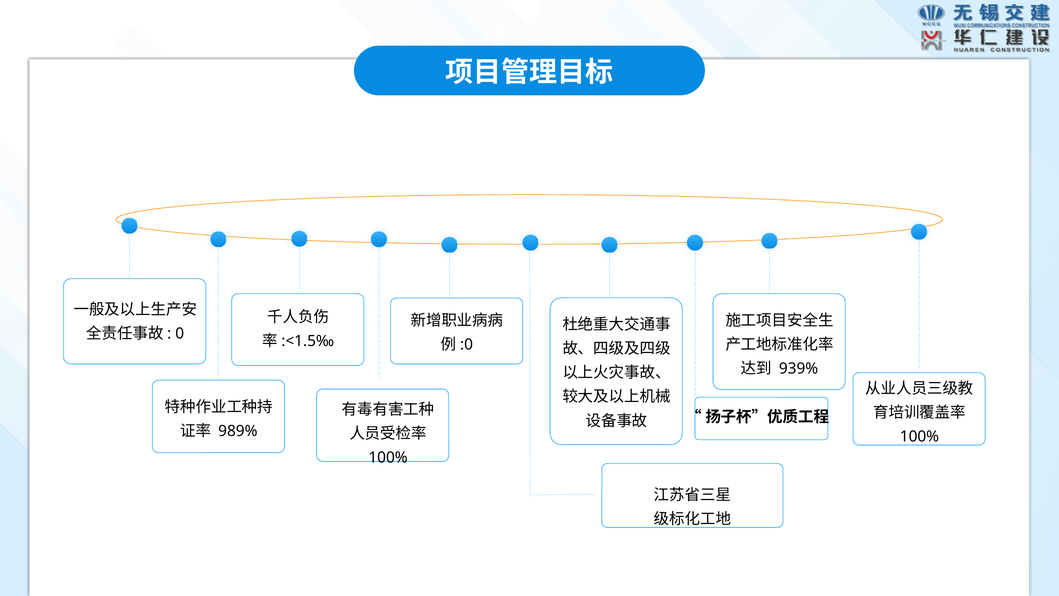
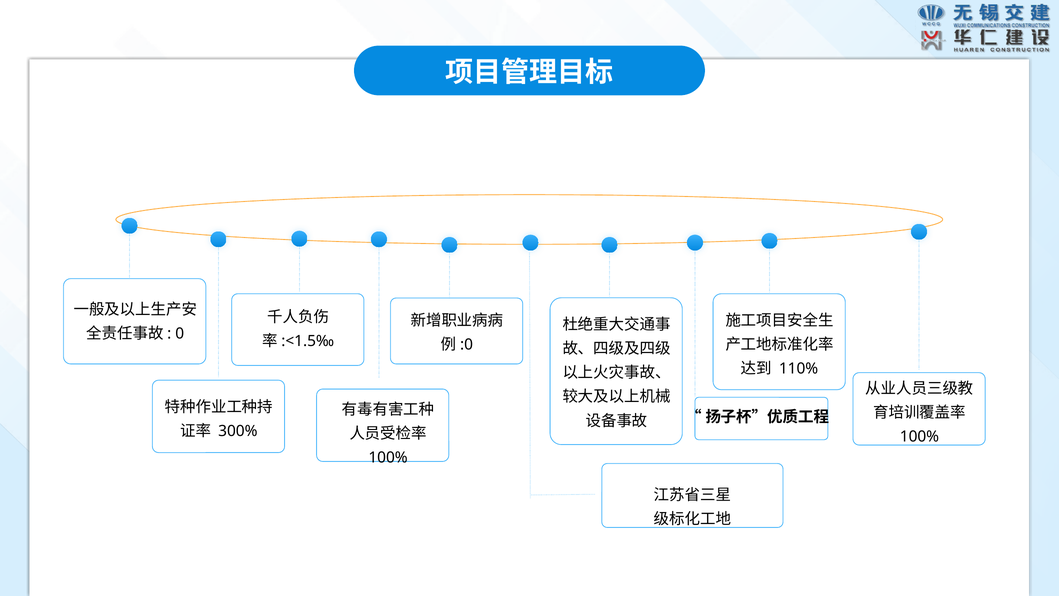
939%: 939% -> 110%
989%: 989% -> 300%
